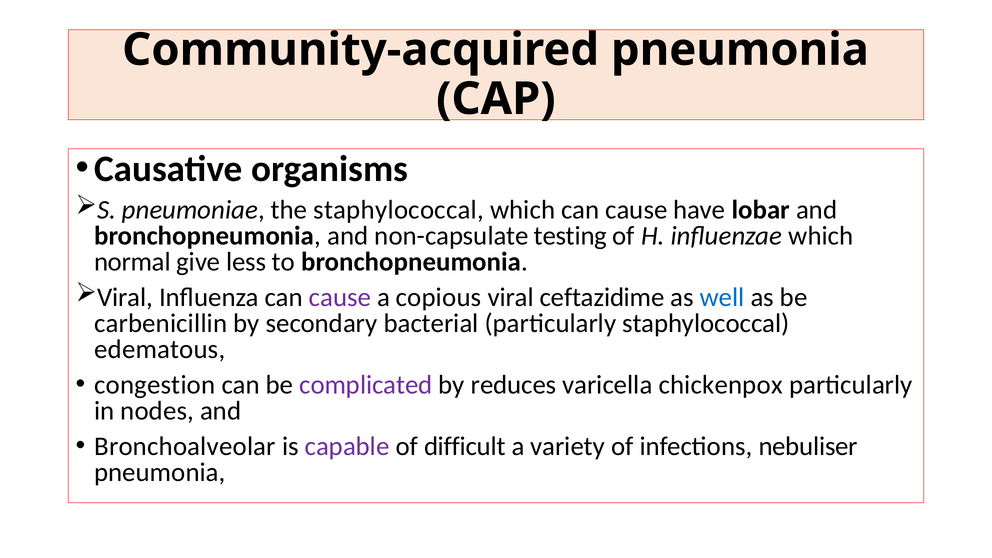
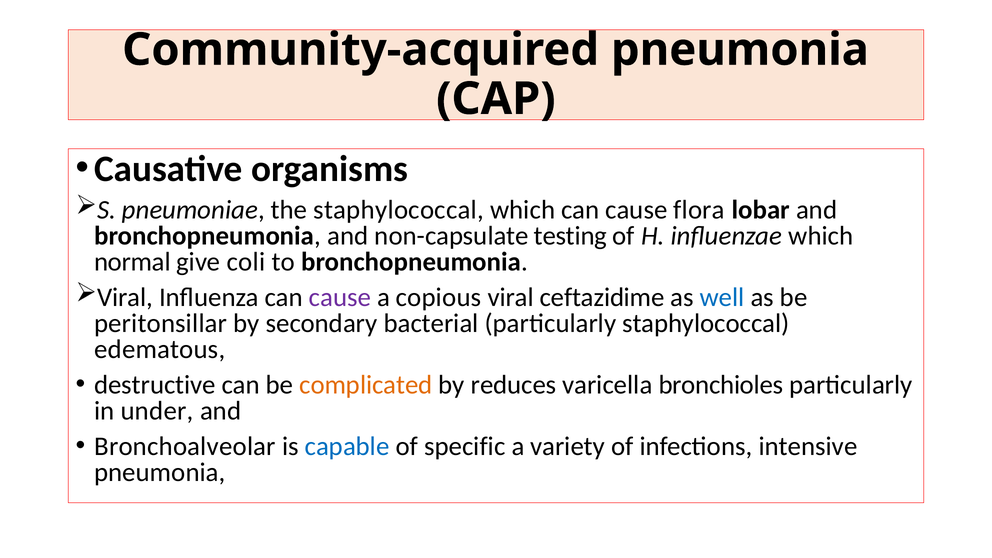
have: have -> flora
less: less -> coli
carbenicillin: carbenicillin -> peritonsillar
congestion: congestion -> destructive
complicated colour: purple -> orange
chickenpox: chickenpox -> bronchioles
nodes: nodes -> under
capable colour: purple -> blue
difficult: difficult -> specific
nebuliser: nebuliser -> intensive
